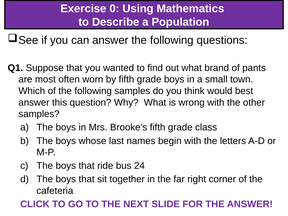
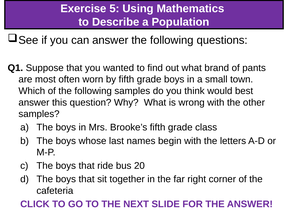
0: 0 -> 5
24: 24 -> 20
